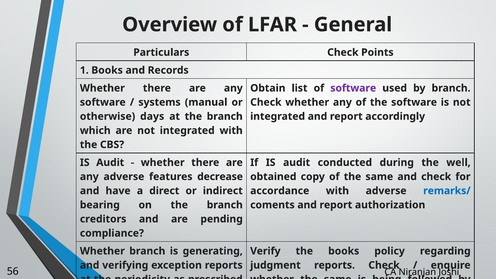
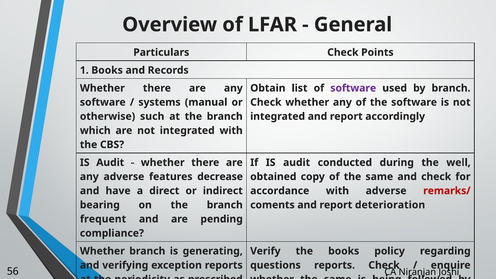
days: days -> such
remarks/ colour: blue -> red
authorization: authorization -> deterioration
creditors: creditors -> frequent
judgment: judgment -> questions
